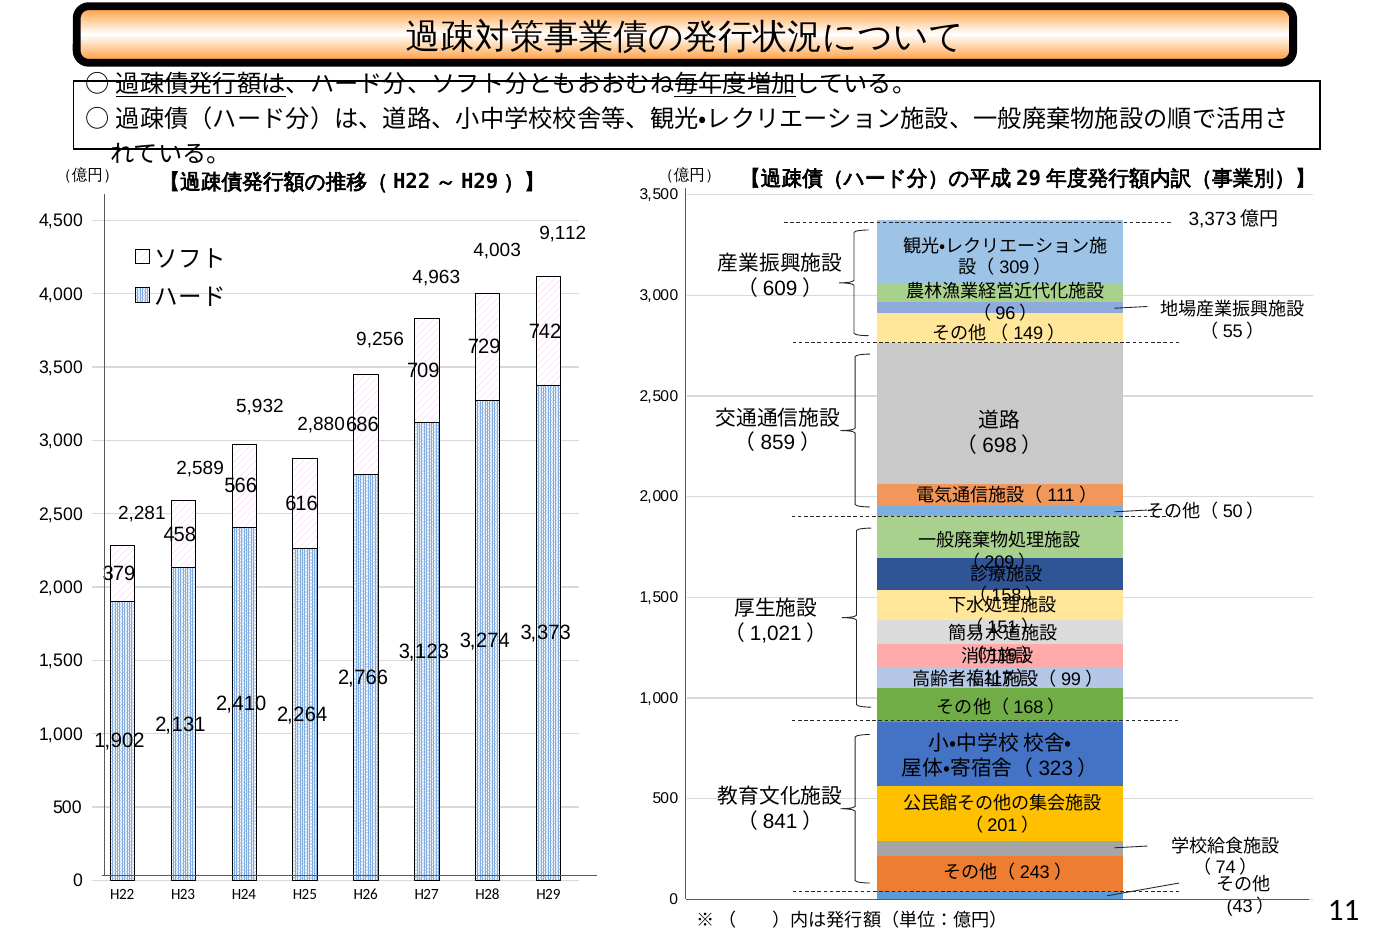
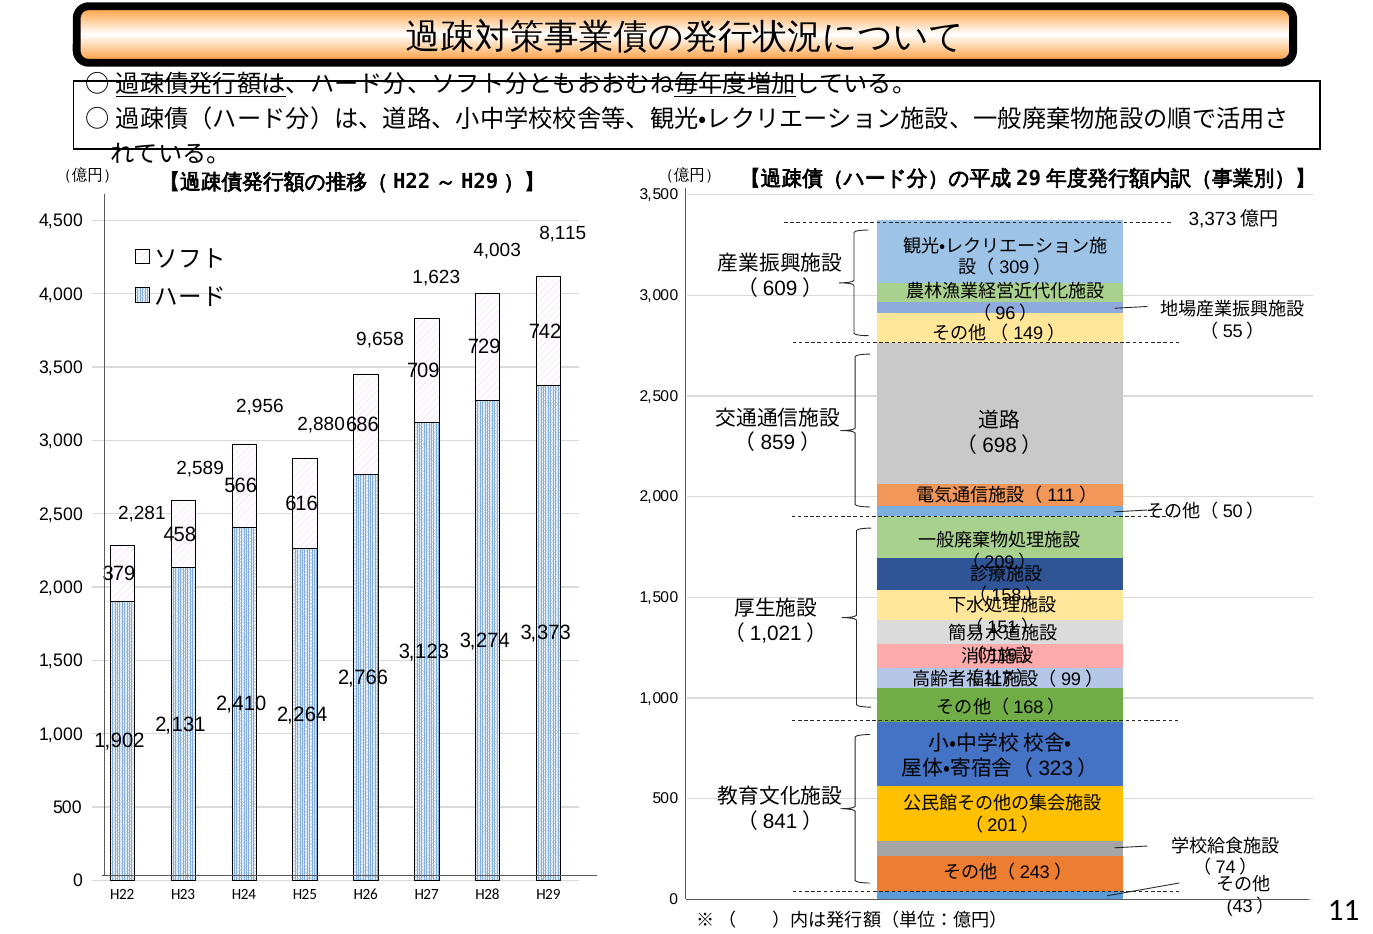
9,112: 9,112 -> 8,115
4,963: 4,963 -> 1,623
9,256: 9,256 -> 9,658
5,932: 5,932 -> 2,956
